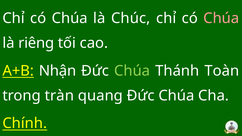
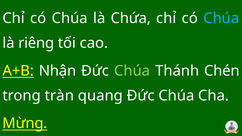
Chúc: Chúc -> Chứa
Chúa at (221, 18) colour: pink -> light blue
Toàn: Toàn -> Chén
Chính: Chính -> Mừng
